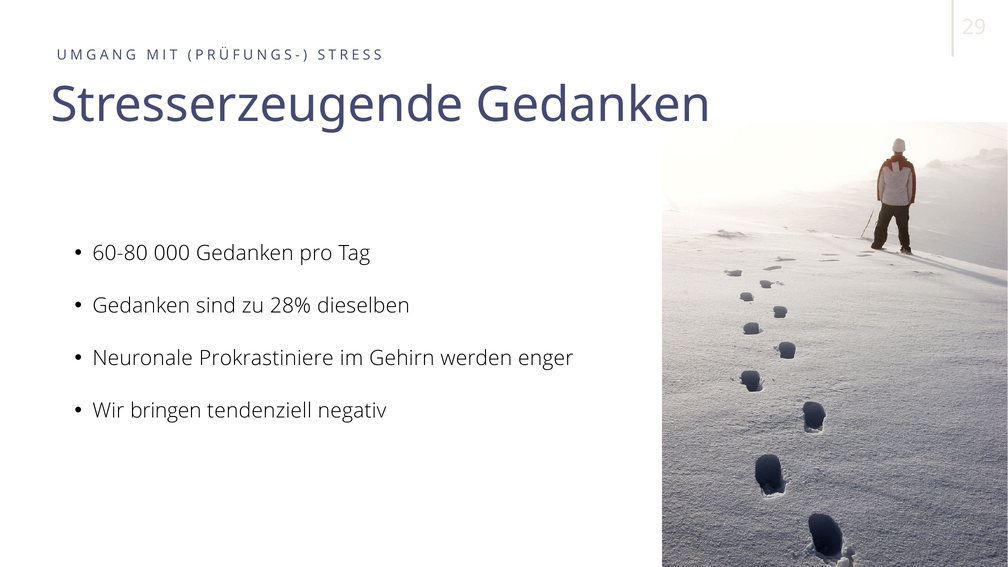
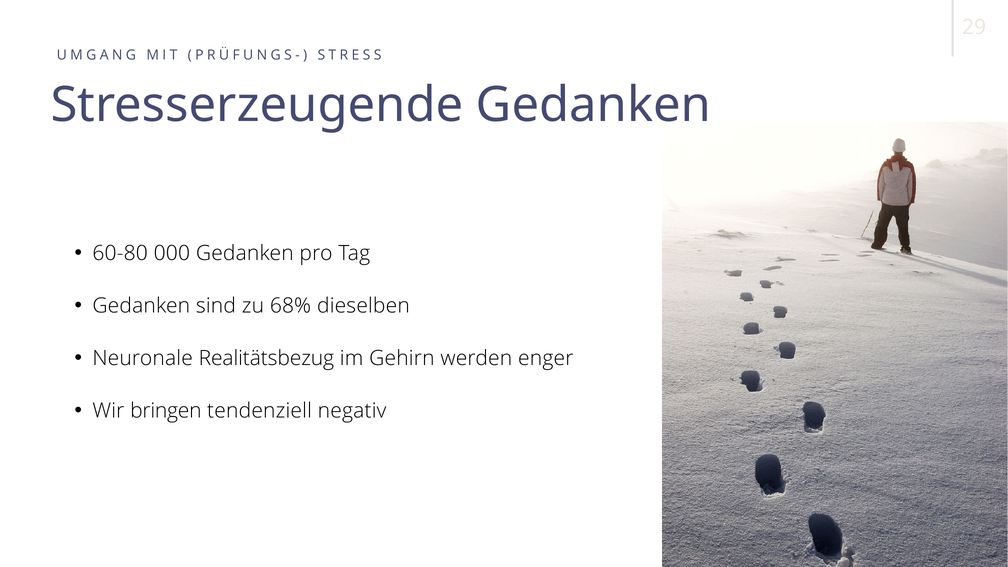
28%: 28% -> 68%
Prokrastiniere: Prokrastiniere -> Realitätsbezug
